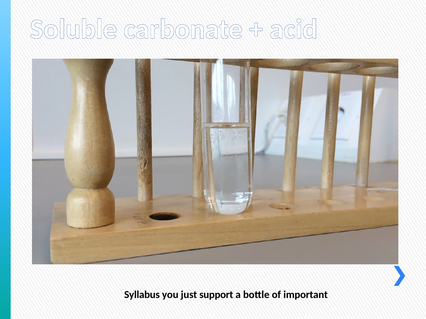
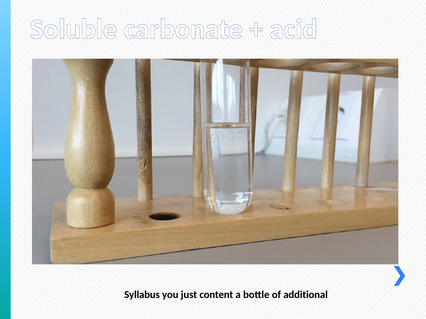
support: support -> content
important: important -> additional
